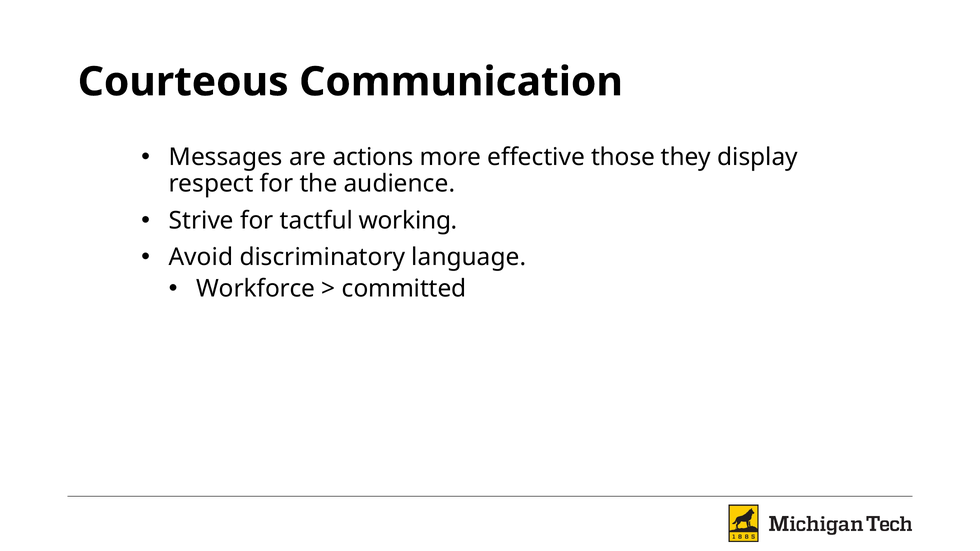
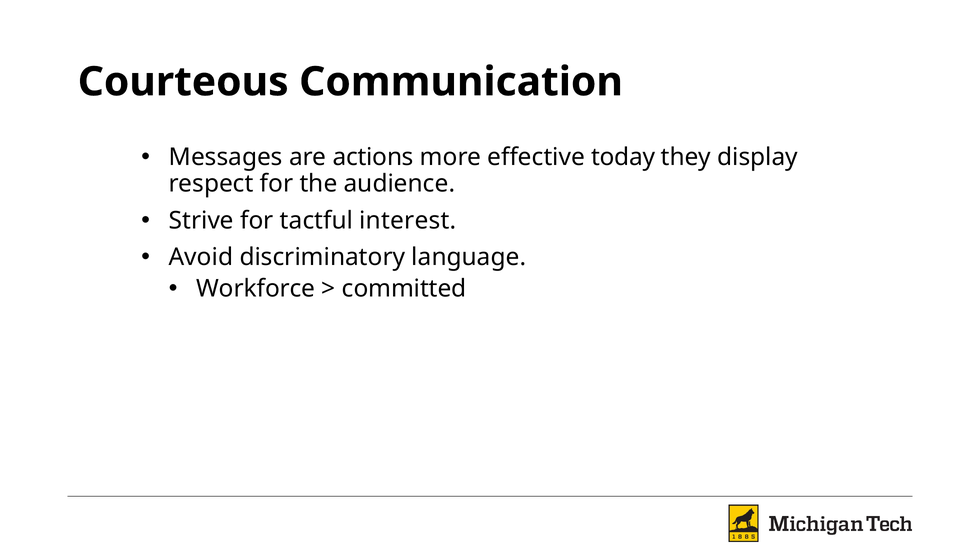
those: those -> today
working: working -> interest
